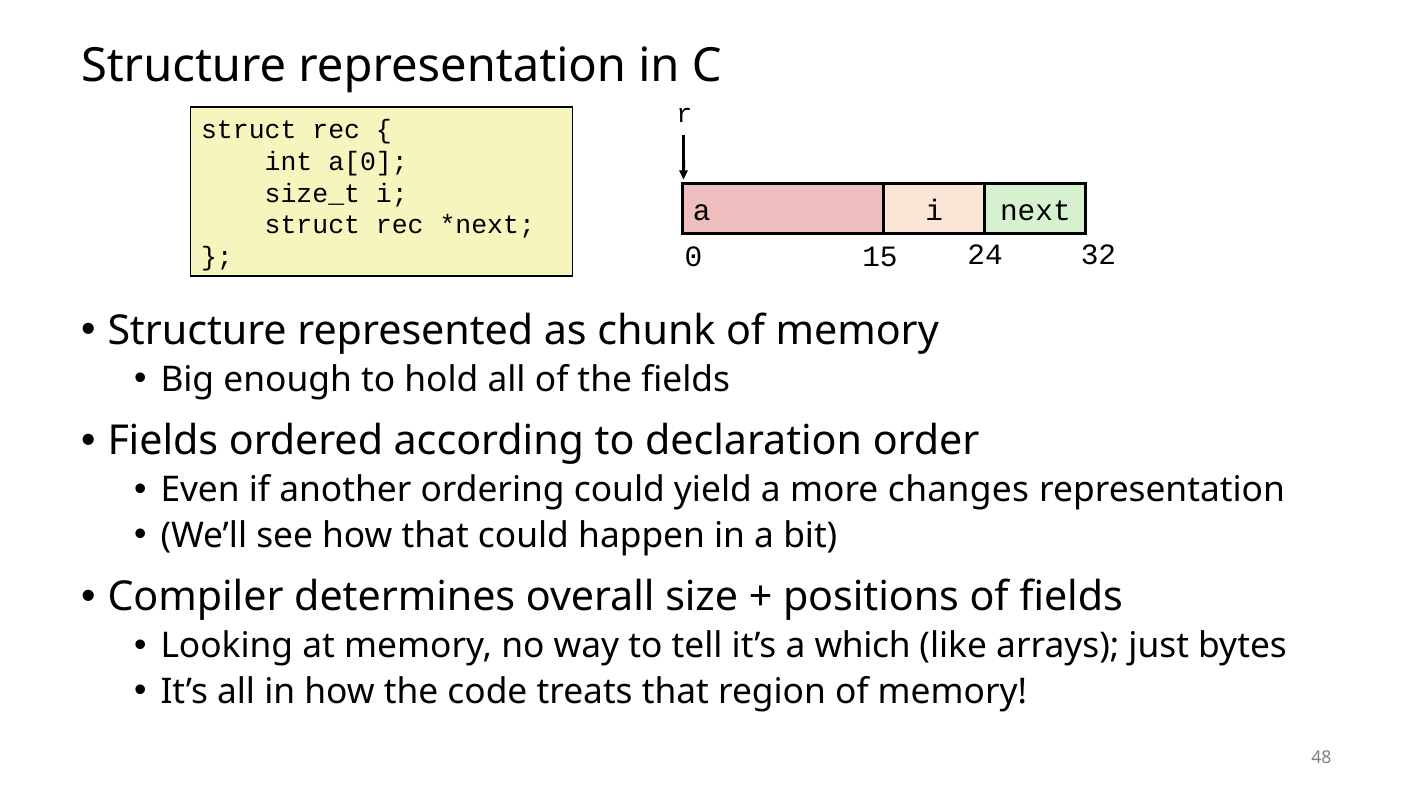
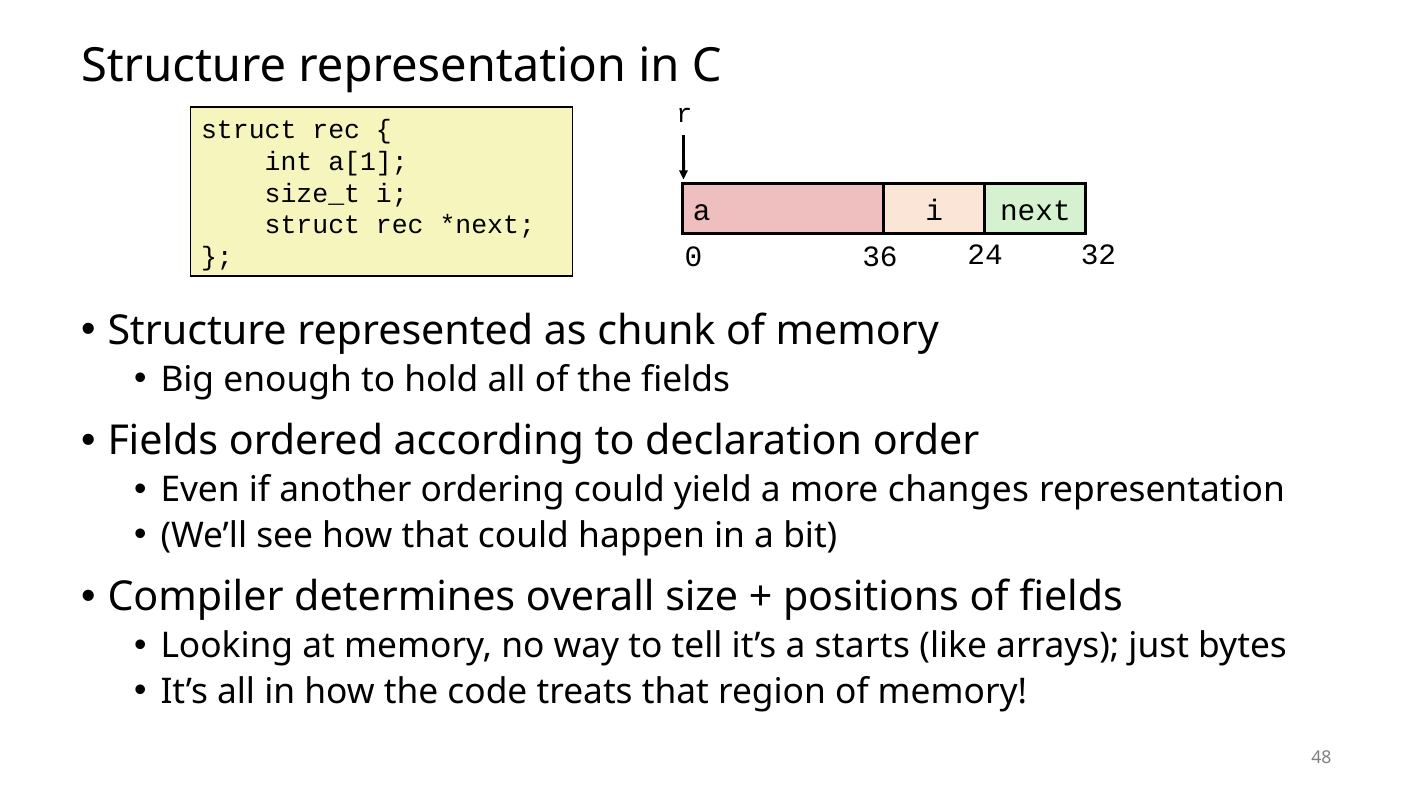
a[0: a[0 -> a[1
15: 15 -> 36
which: which -> starts
